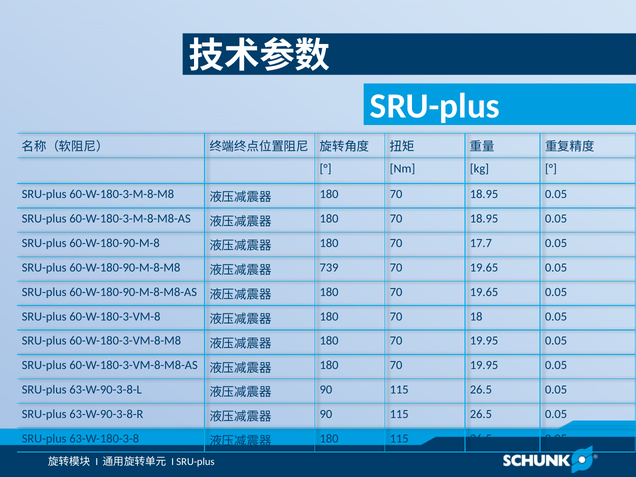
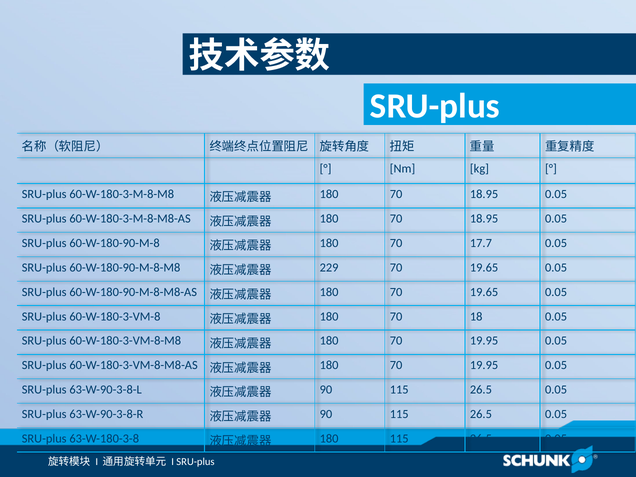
739: 739 -> 229
